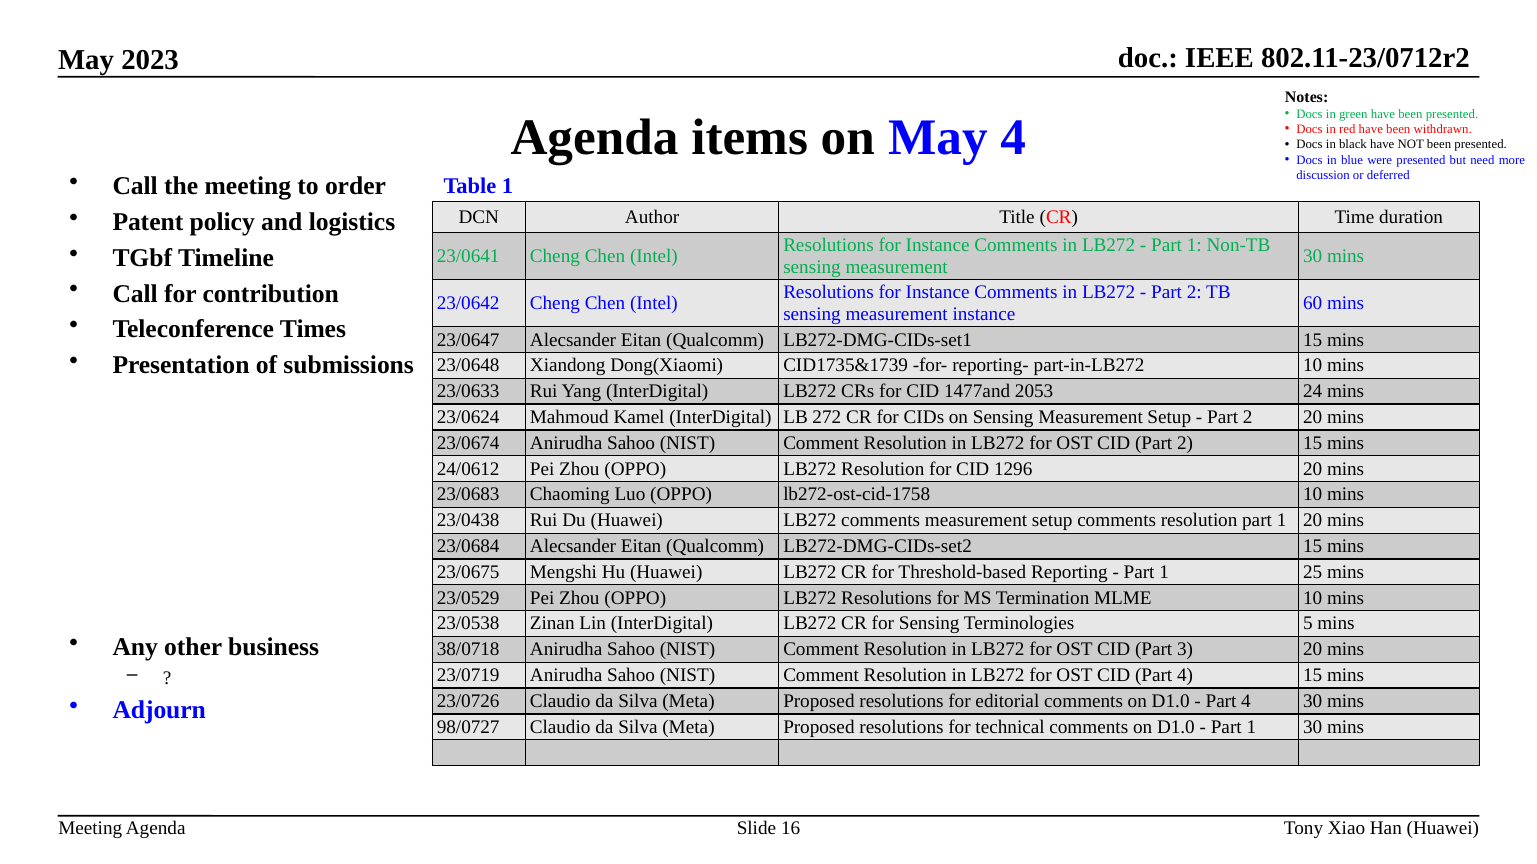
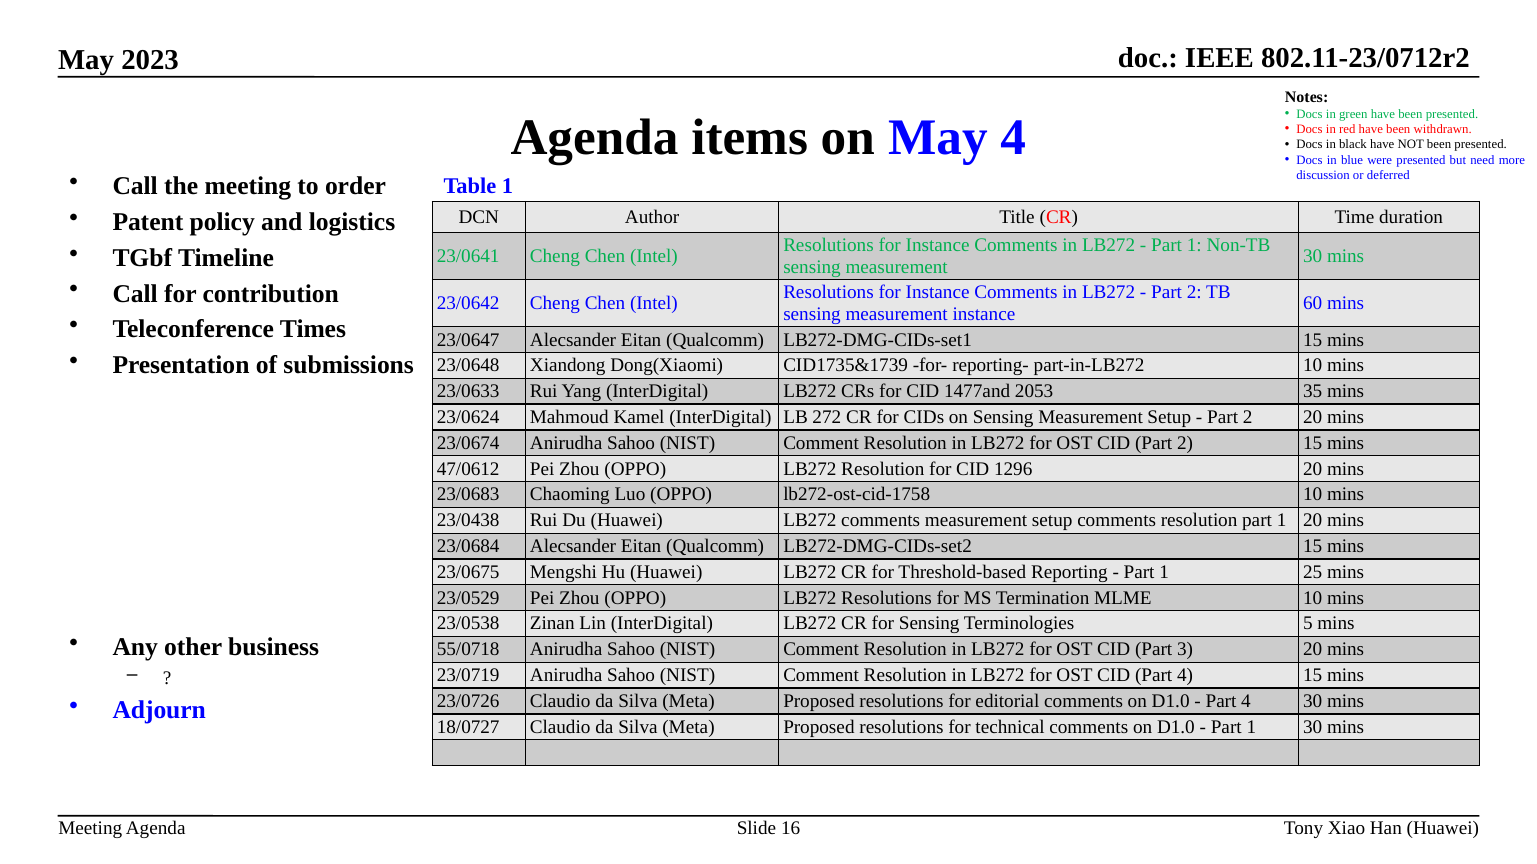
24: 24 -> 35
24/0612: 24/0612 -> 47/0612
38/0718: 38/0718 -> 55/0718
98/0727: 98/0727 -> 18/0727
